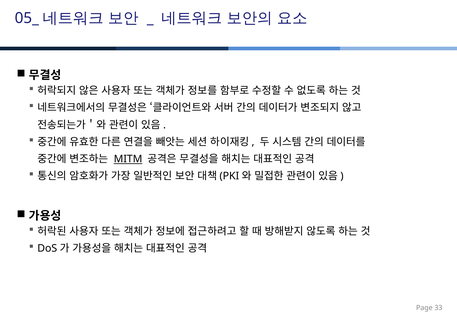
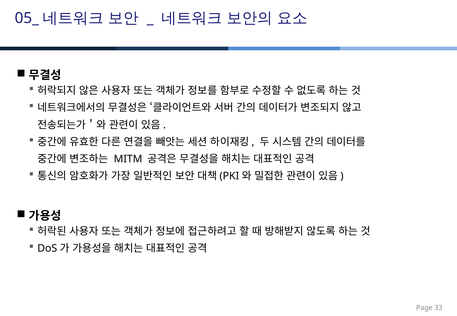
MITM underline: present -> none
